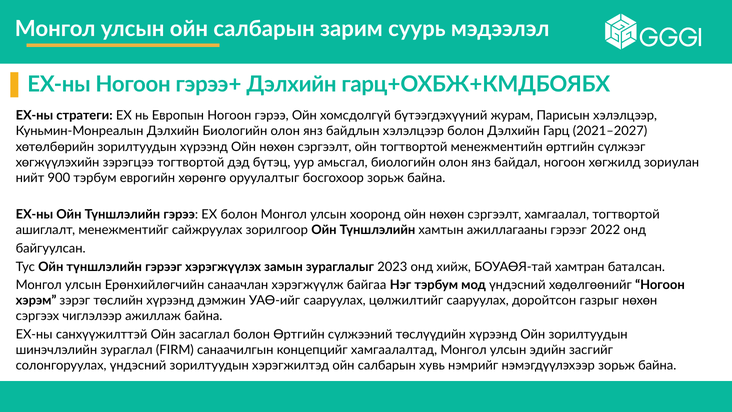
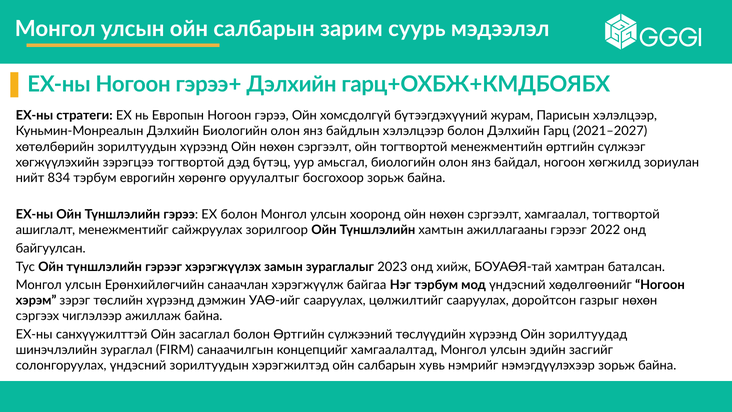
900: 900 -> 834
Ойн зорилтуудын: зорилтуудын -> зорилтуудад
